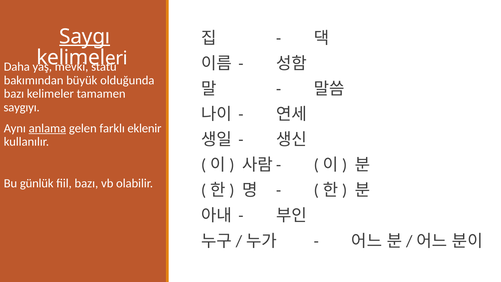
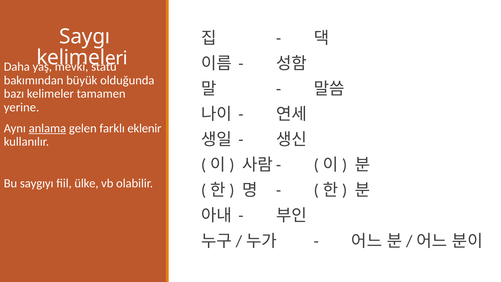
Saygı underline: present -> none
saygıyı: saygıyı -> yerine
günlük: günlük -> saygıyı
fiil bazı: bazı -> ülke
